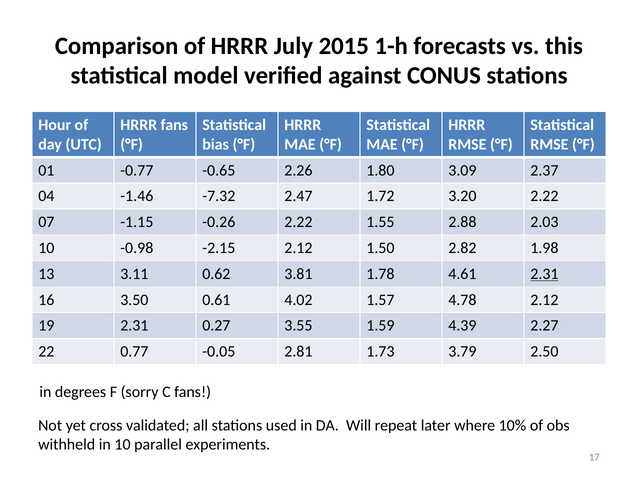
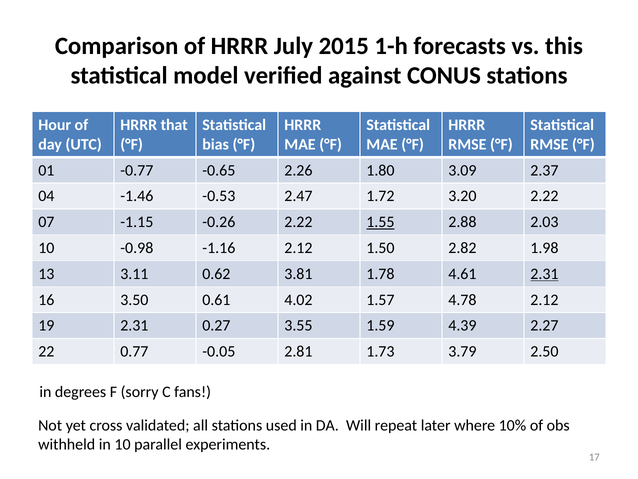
HRRR fans: fans -> that
-7.32: -7.32 -> -0.53
1.55 underline: none -> present
-2.15: -2.15 -> -1.16
